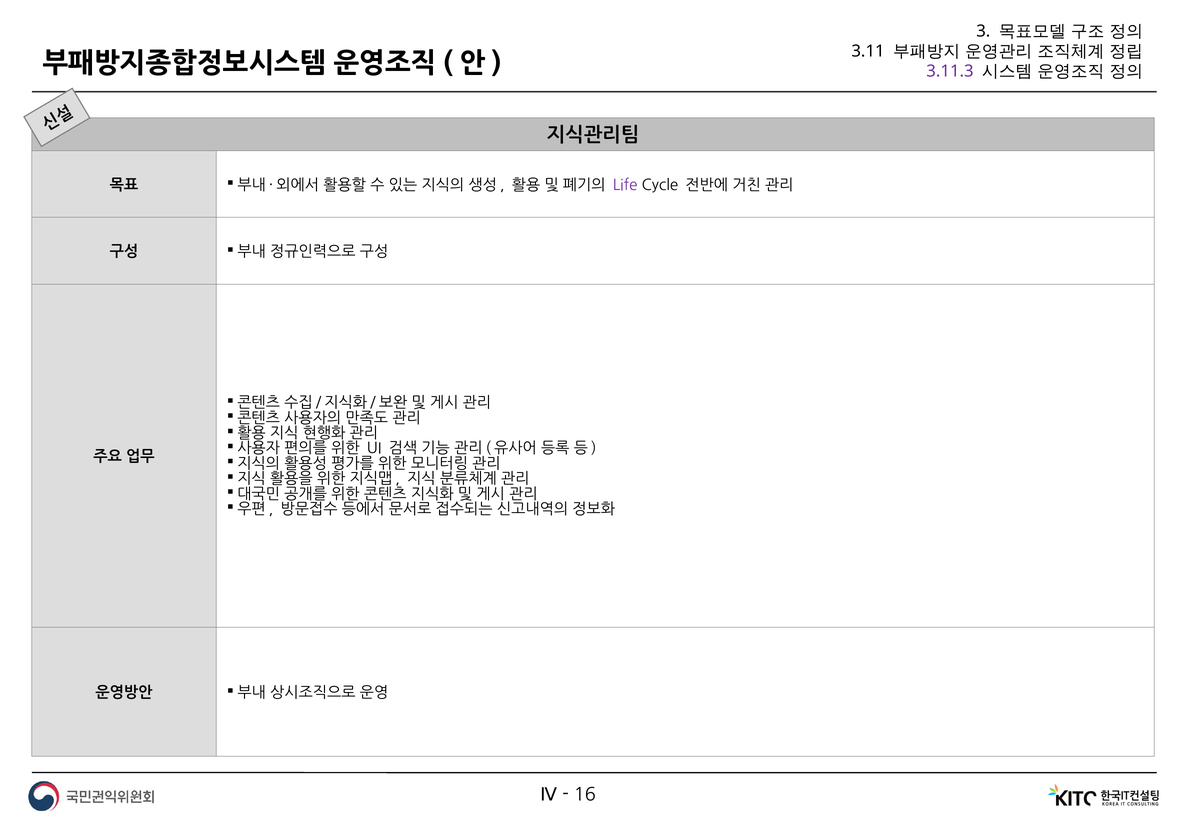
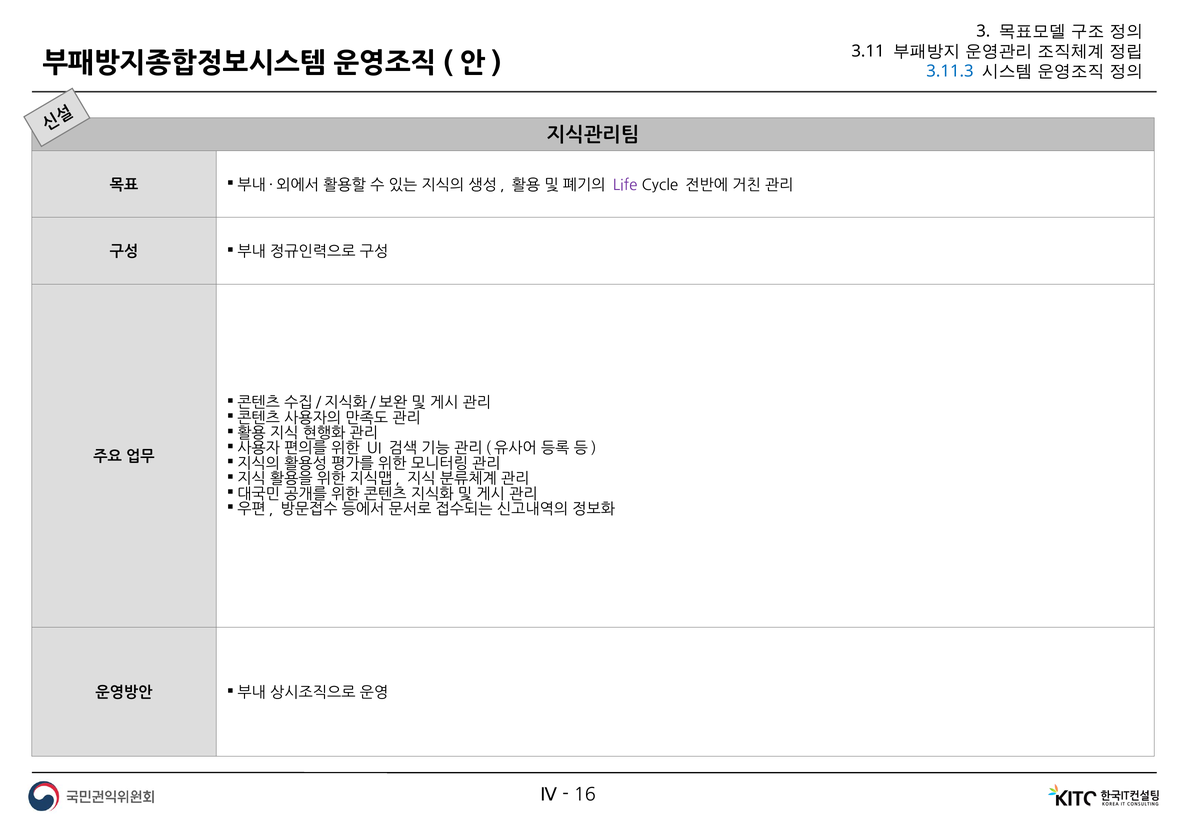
3.11.3 colour: purple -> blue
